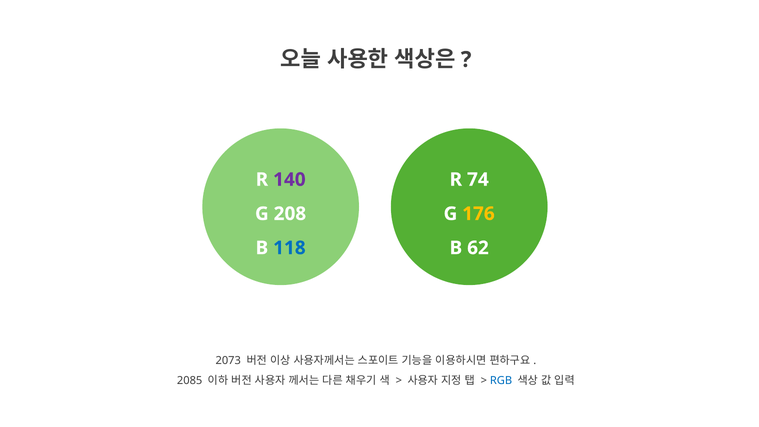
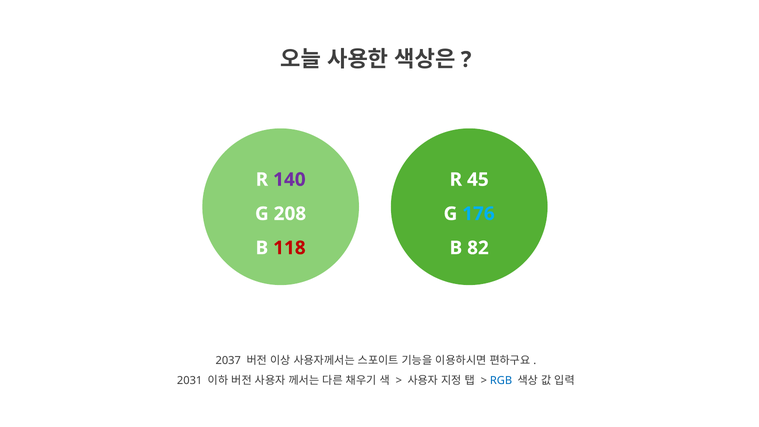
74: 74 -> 45
176 colour: yellow -> light blue
118 colour: blue -> red
62: 62 -> 82
2073: 2073 -> 2037
2085: 2085 -> 2031
